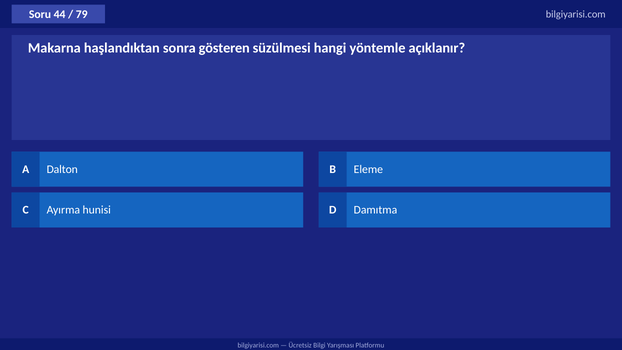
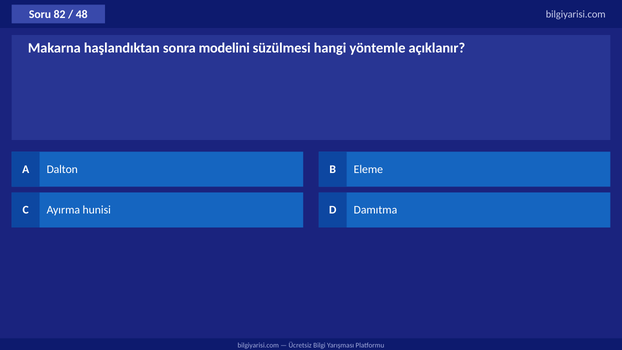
44: 44 -> 82
79: 79 -> 48
gösteren: gösteren -> modelini
